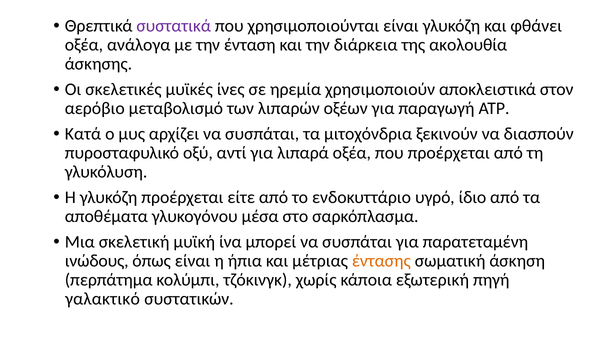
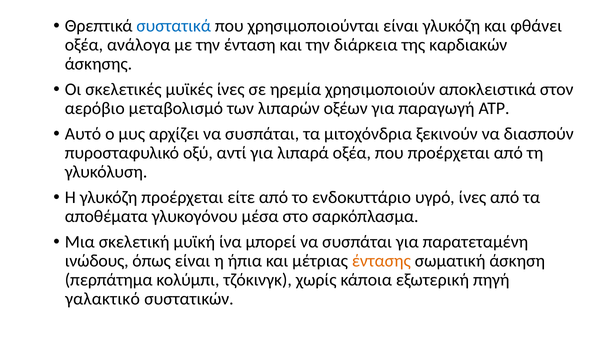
συστατικά colour: purple -> blue
ακολουθία: ακολουθία -> καρδιακών
Κατά: Κατά -> Αυτό
υγρό ίδιο: ίδιο -> ίνες
